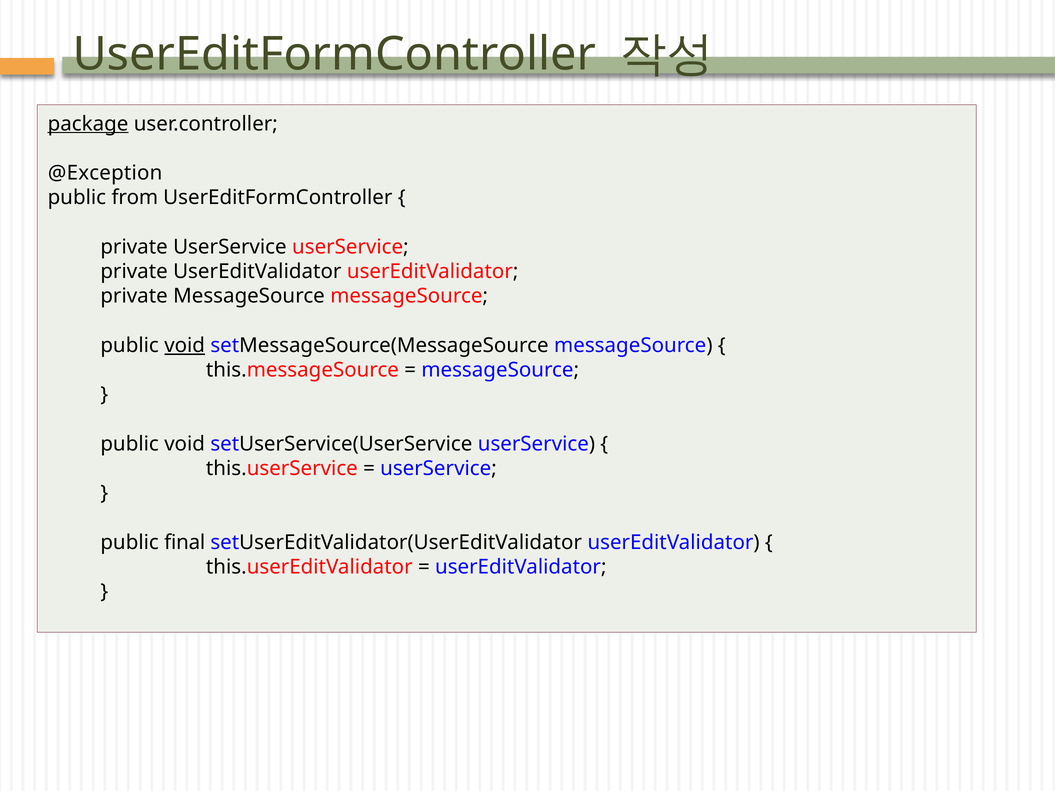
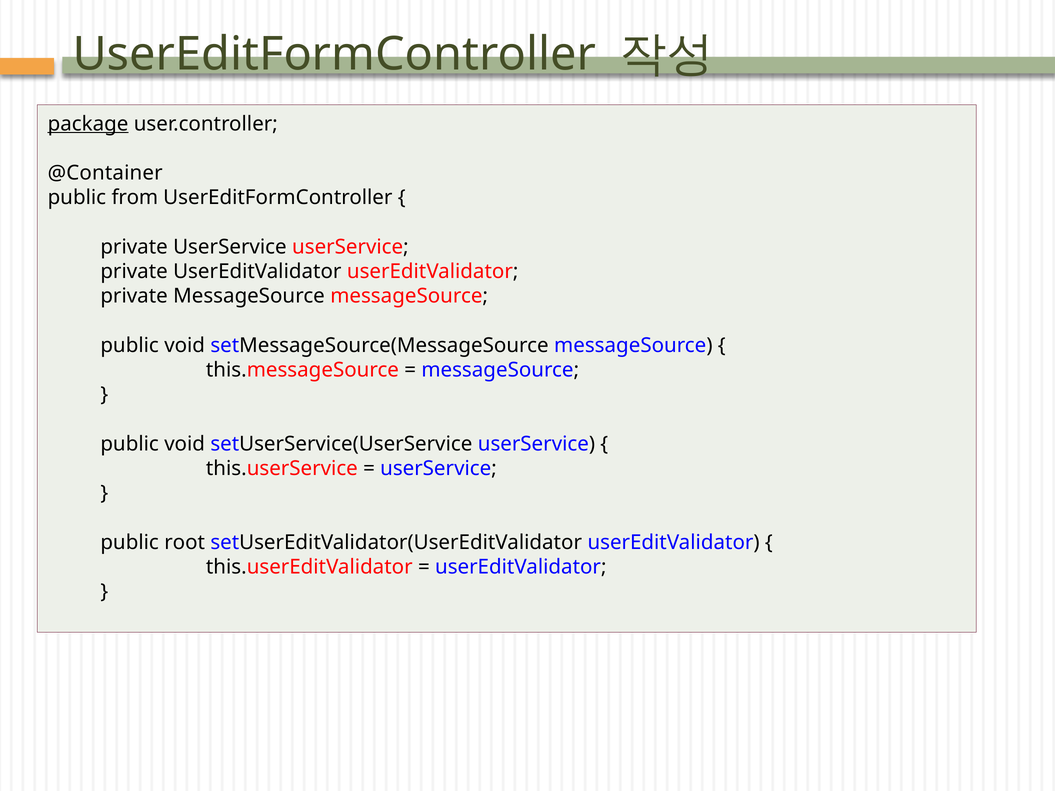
@Exception: @Exception -> @Container
void at (185, 345) underline: present -> none
final: final -> root
